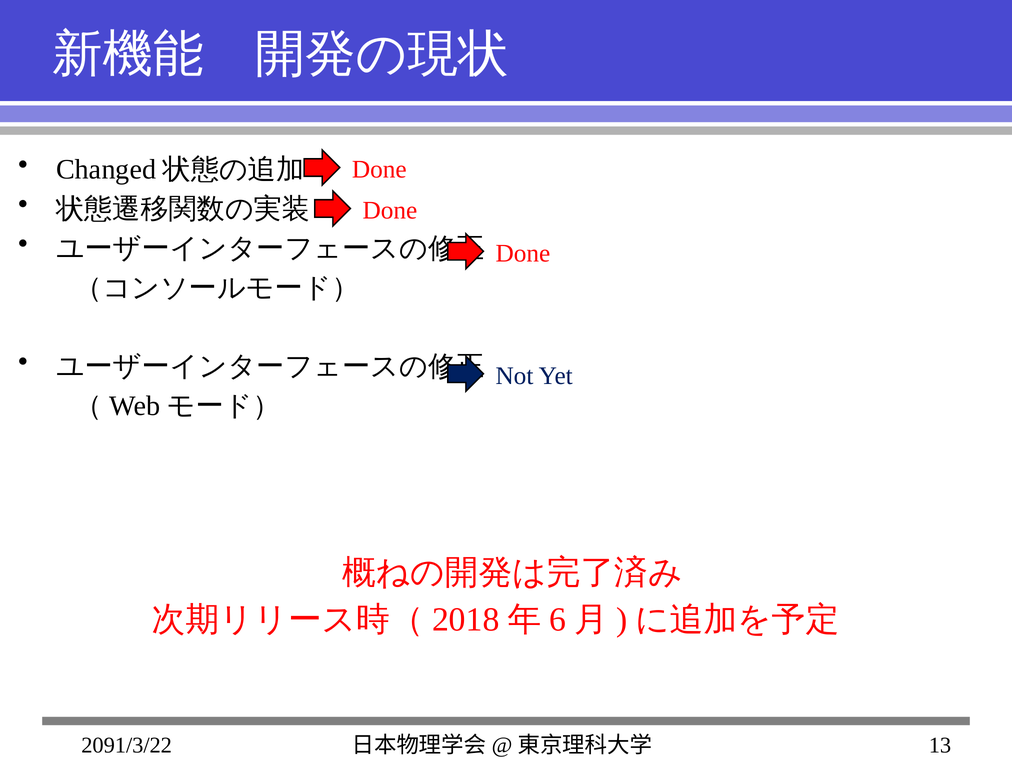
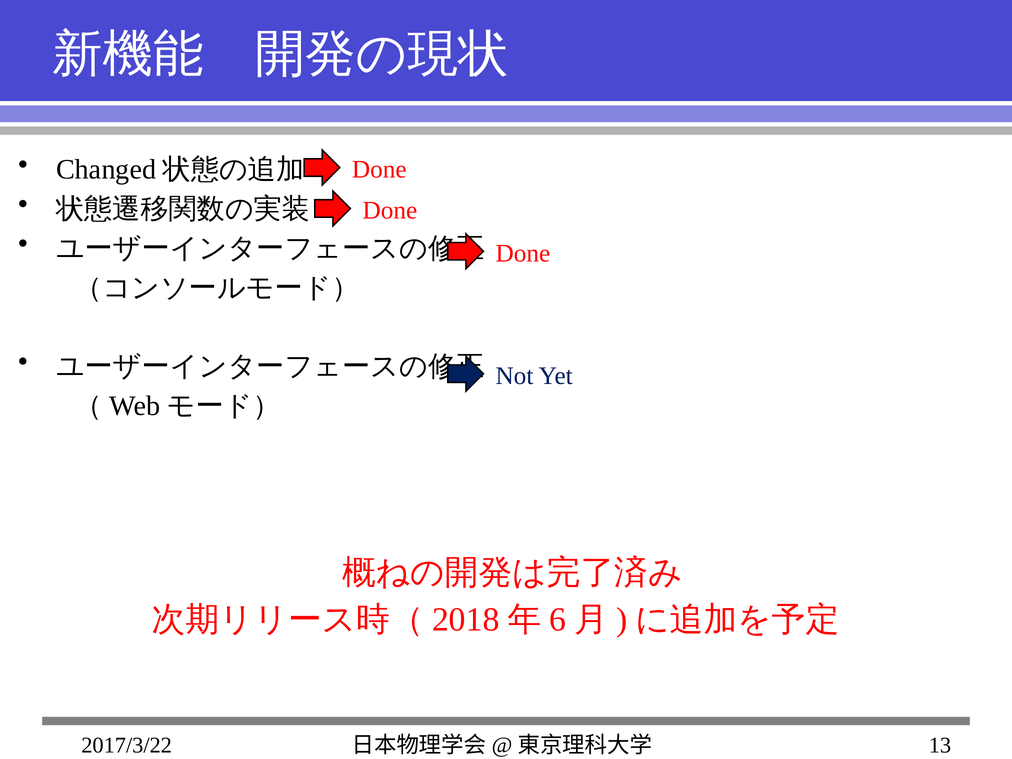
2091/3/22: 2091/3/22 -> 2017/3/22
